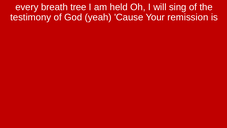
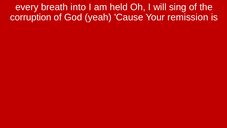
tree: tree -> into
testimony: testimony -> corruption
